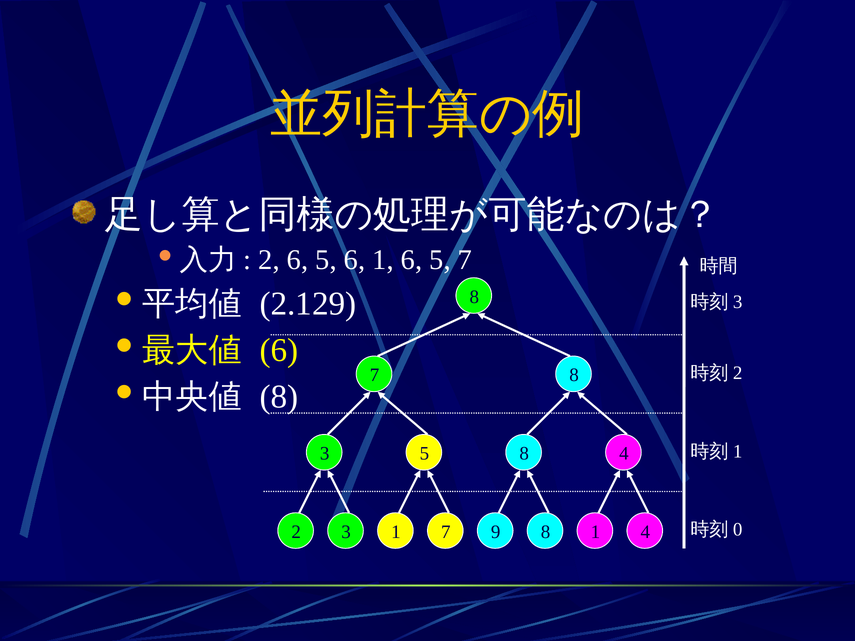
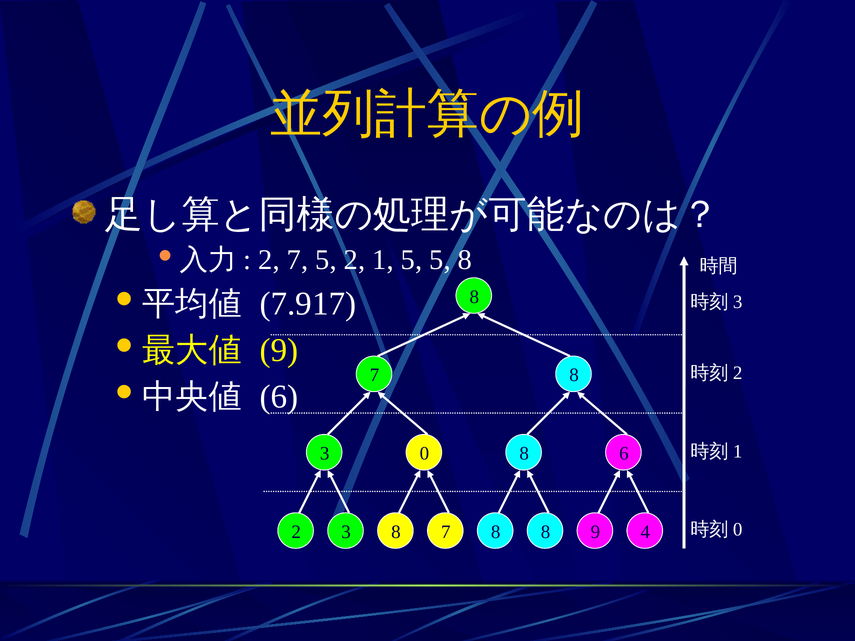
2 6: 6 -> 7
5 6: 6 -> 2
1 6: 6 -> 5
5 7: 7 -> 8
2.129: 2.129 -> 7.917
6 at (279, 351): 6 -> 9
8 at (279, 397): 8 -> 6
3 5: 5 -> 0
4 at (624, 454): 4 -> 6
3 1: 1 -> 8
9 at (496, 532): 9 -> 8
8 1: 1 -> 9
